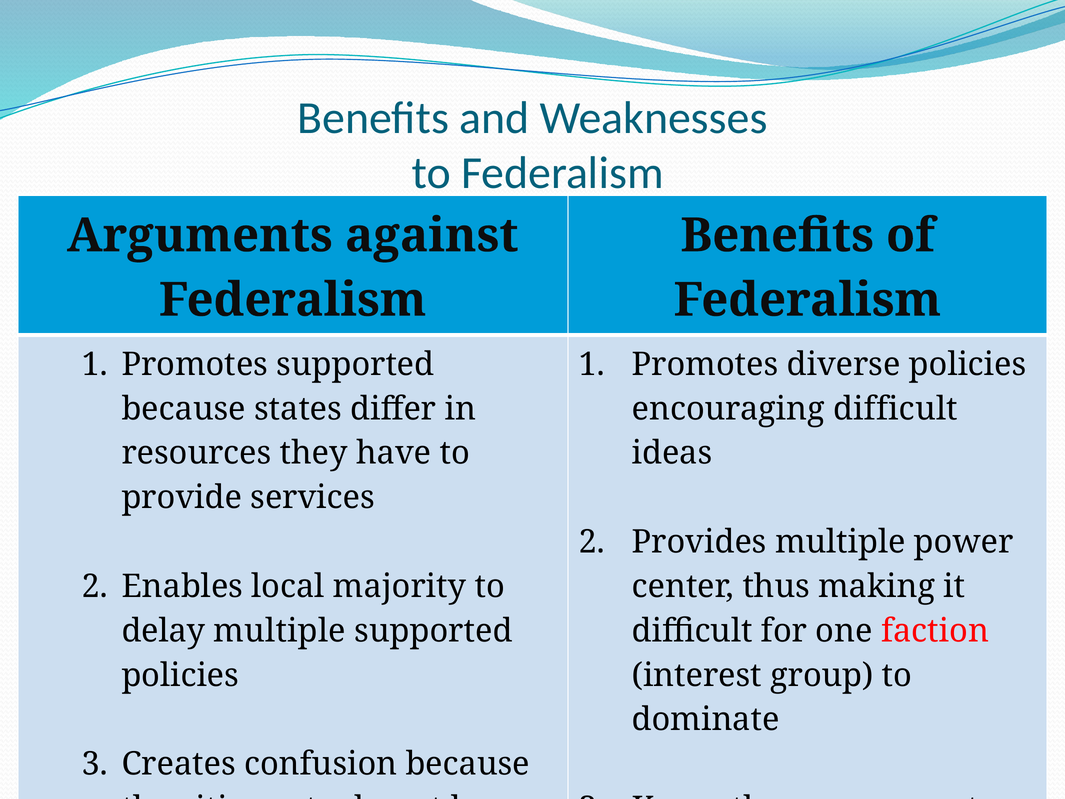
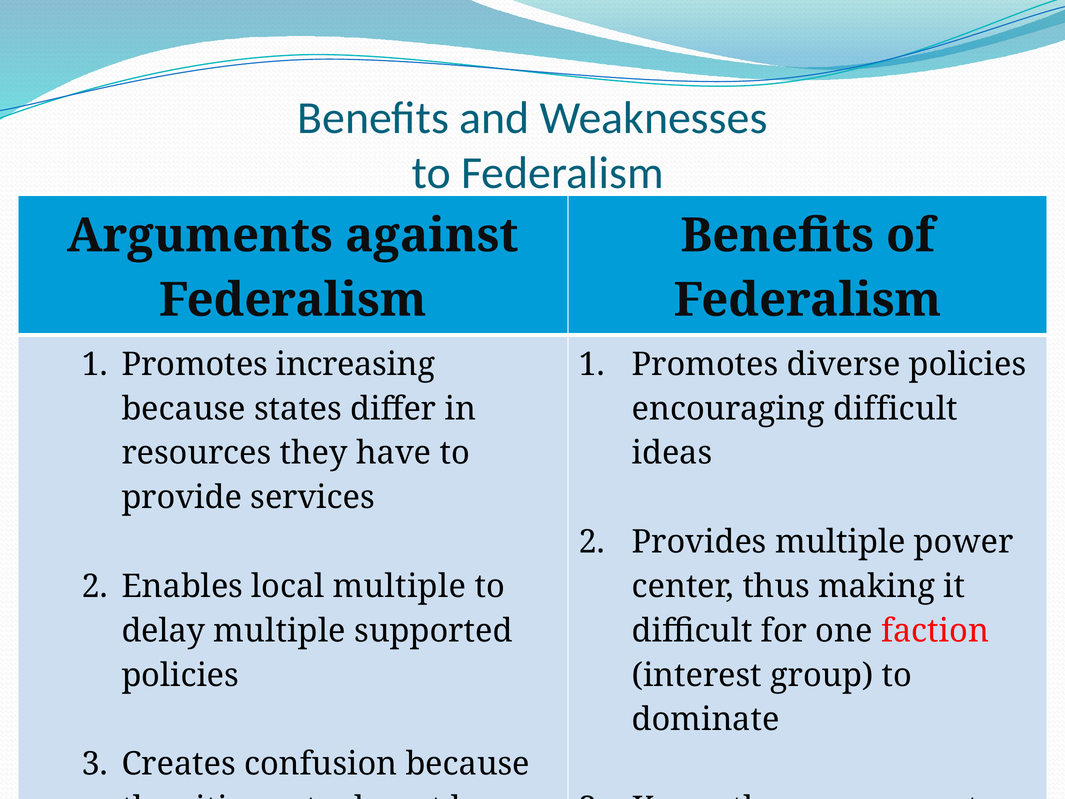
Promotes supported: supported -> increasing
local majority: majority -> multiple
